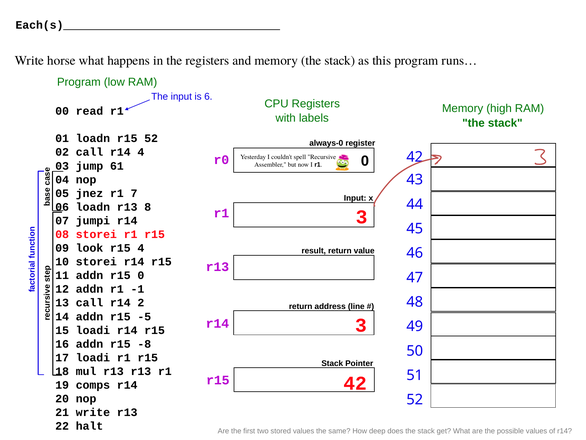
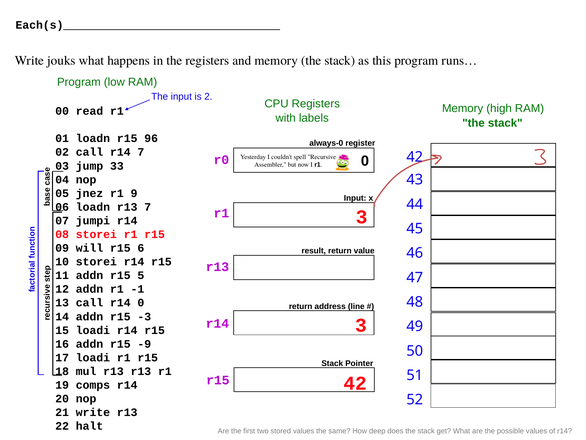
horse: horse -> jouks
6: 6 -> 2
r15 52: 52 -> 96
r14 4: 4 -> 7
61: 61 -> 33
7: 7 -> 9
r13 8: 8 -> 7
look: look -> will
r15 4: 4 -> 6
r15 0: 0 -> 5
r14 2: 2 -> 0
-5: -5 -> -3
-8: -8 -> -9
